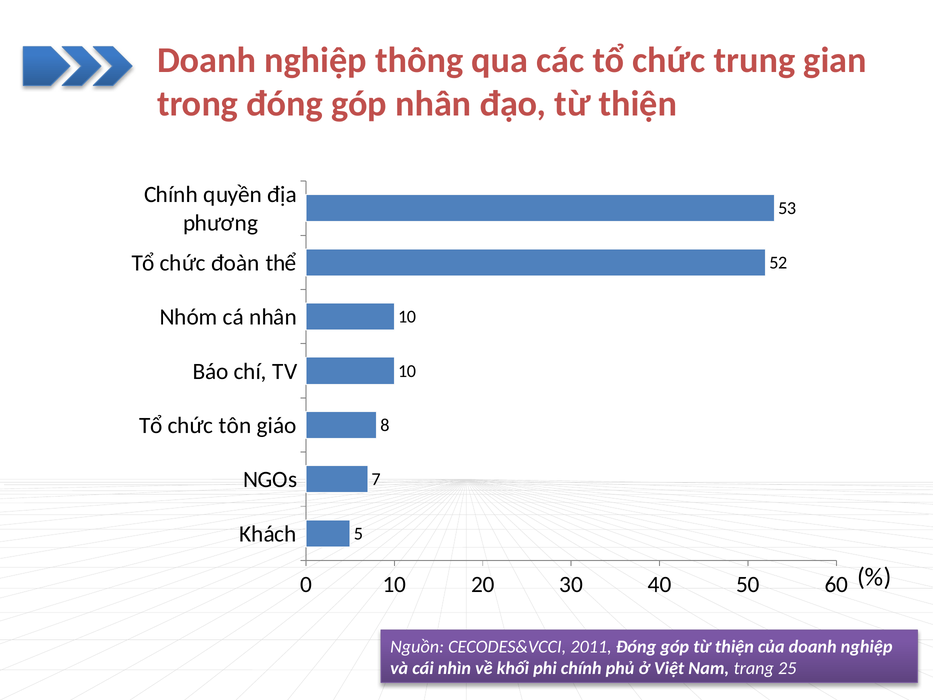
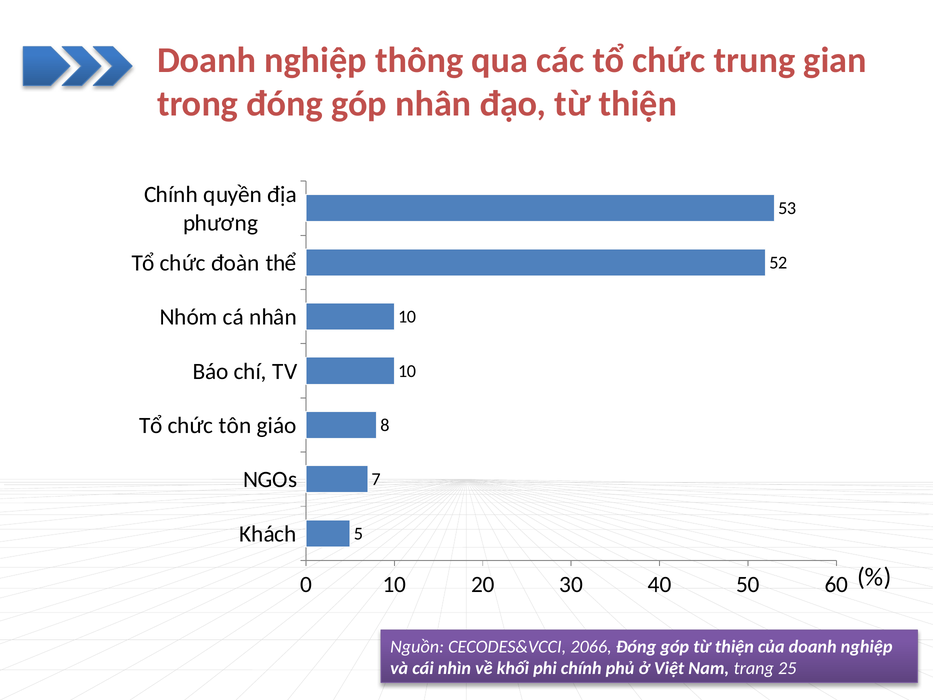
2011: 2011 -> 2066
